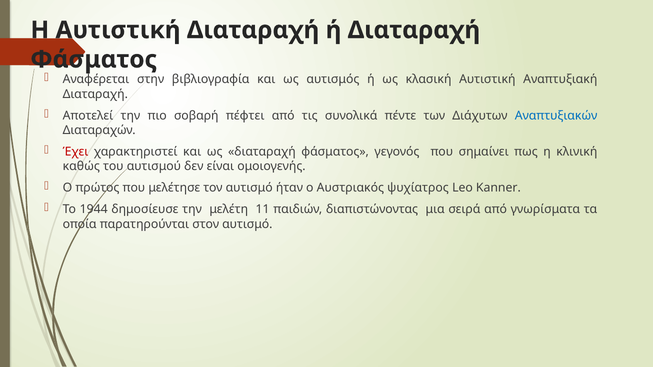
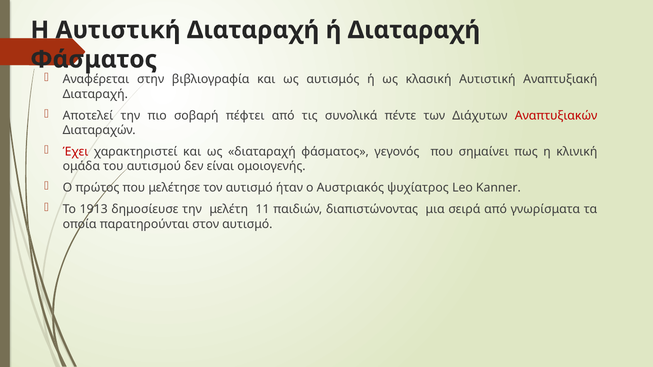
Αναπτυξιακών colour: blue -> red
καθώς: καθώς -> ομάδα
1944: 1944 -> 1913
